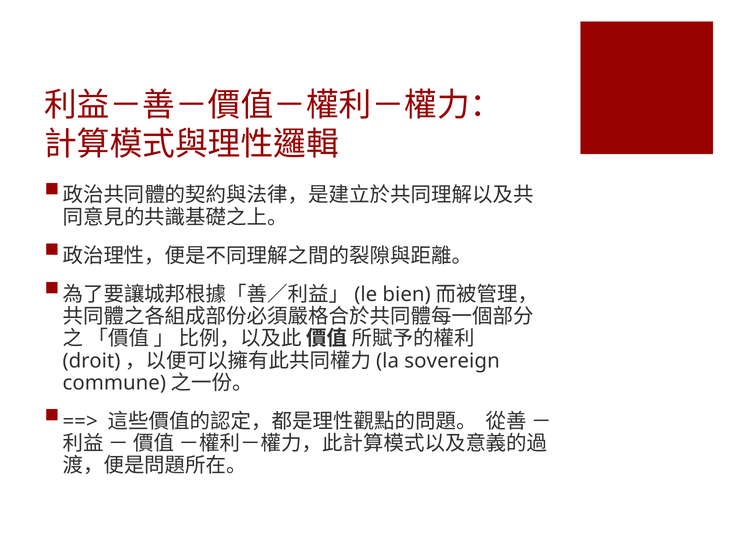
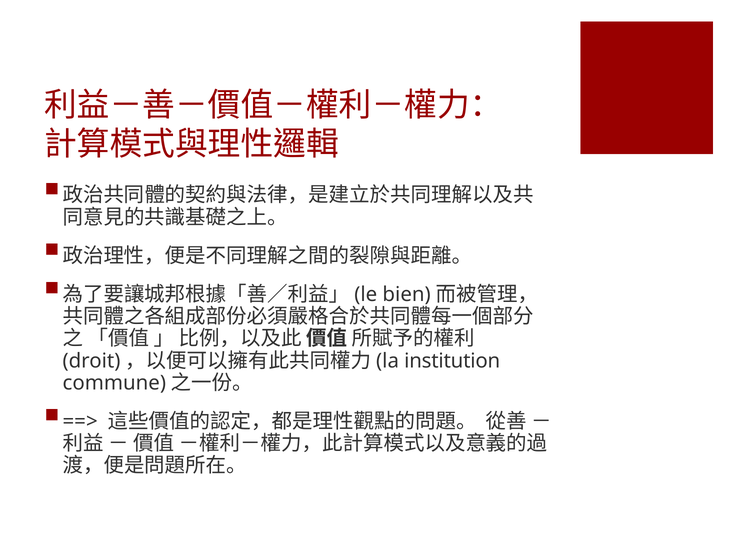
sovereign: sovereign -> institution
